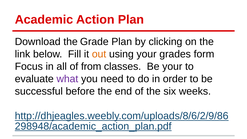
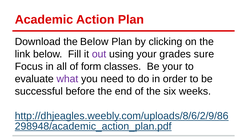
the Grade: Grade -> Below
out colour: orange -> purple
form: form -> sure
from: from -> form
